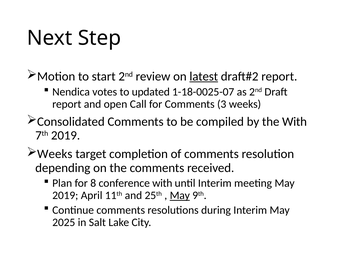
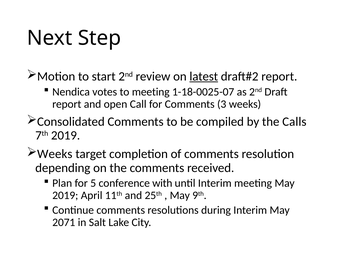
to updated: updated -> meeting
the With: With -> Calls
8: 8 -> 5
May at (180, 195) underline: present -> none
2025: 2025 -> 2071
